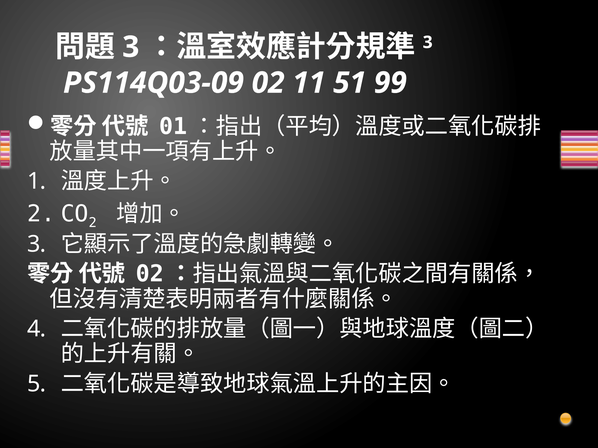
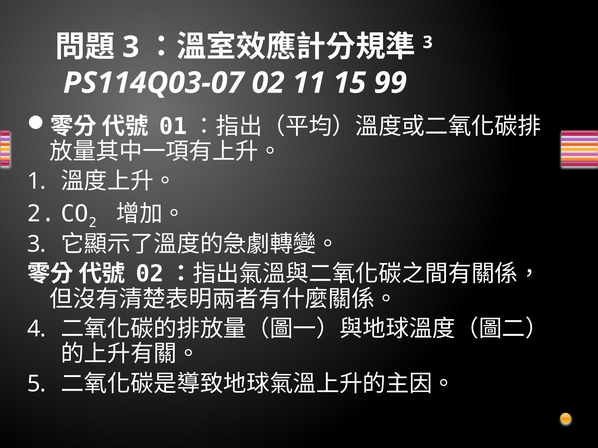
PS114Q03-09: PS114Q03-09 -> PS114Q03-07
51: 51 -> 15
